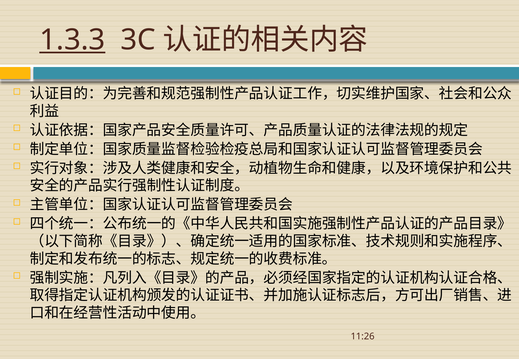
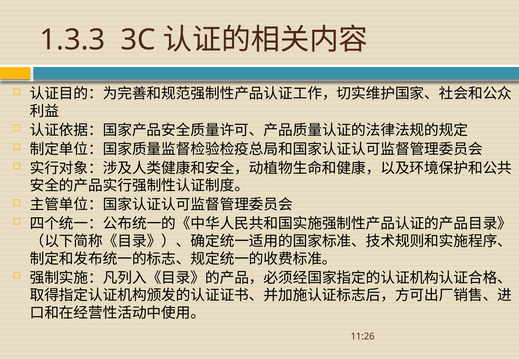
1.3.3 underline: present -> none
